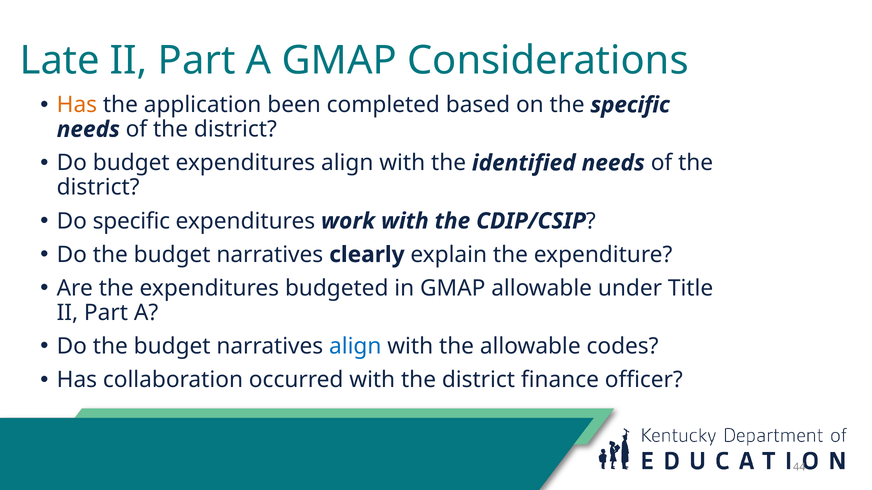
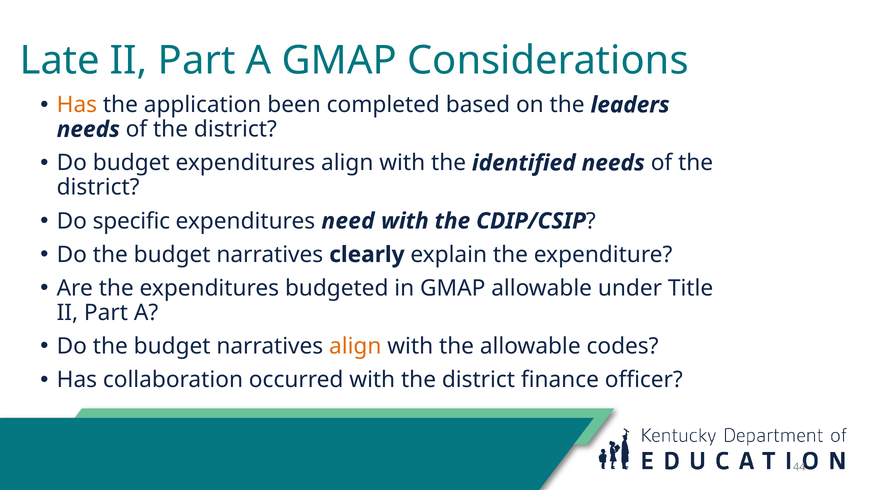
the specific: specific -> leaders
work: work -> need
align at (355, 347) colour: blue -> orange
